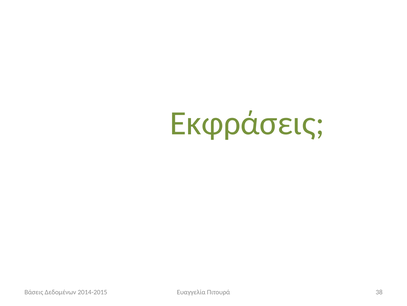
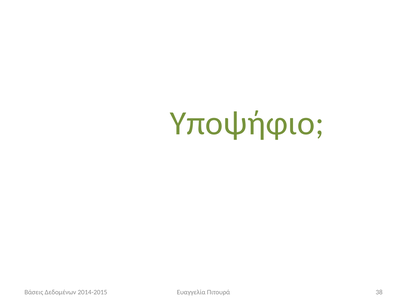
Εκφράσεις: Εκφράσεις -> Υποψήφιο
